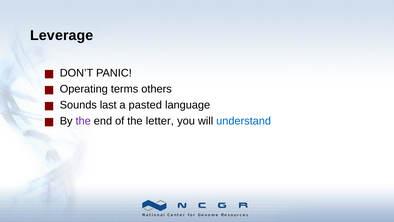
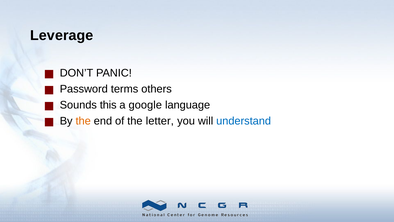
Operating: Operating -> Password
last: last -> this
pasted: pasted -> google
the at (83, 121) colour: purple -> orange
